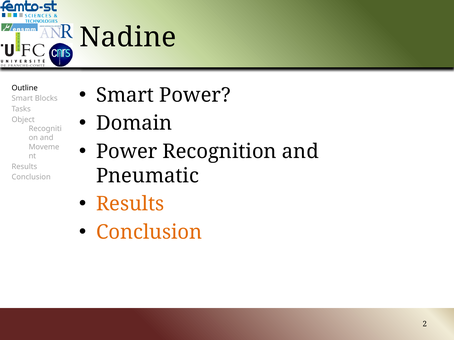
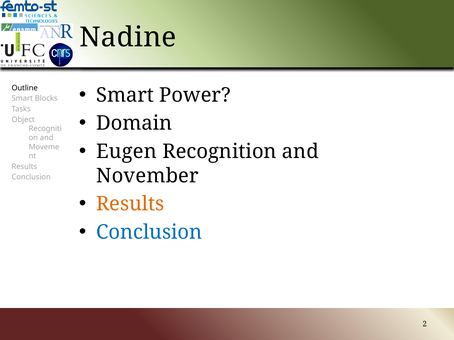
Power at (127, 152): Power -> Eugen
Pneumatic: Pneumatic -> November
Conclusion at (149, 232) colour: orange -> blue
